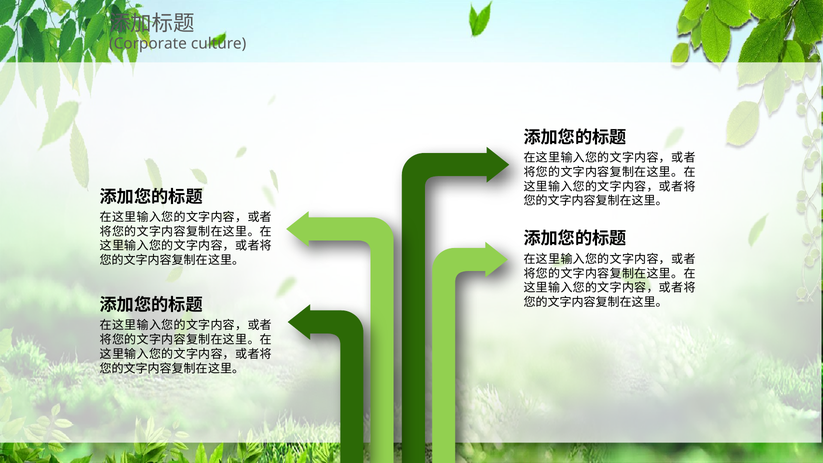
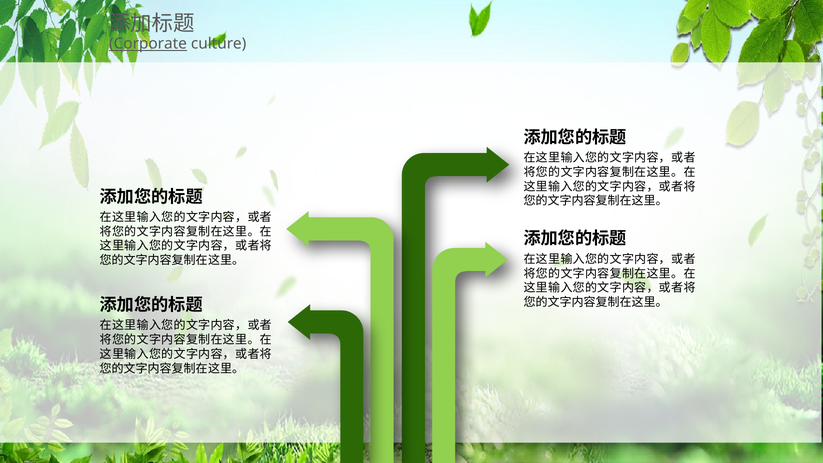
Corporate underline: none -> present
